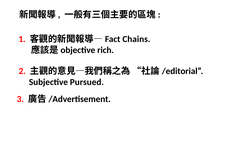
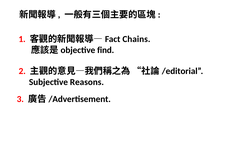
rich: rich -> find
Pursued: Pursued -> Reasons
